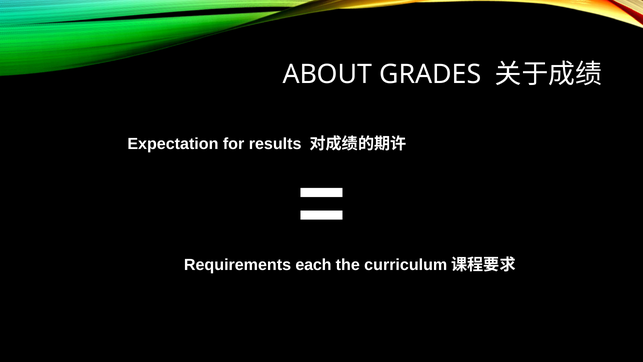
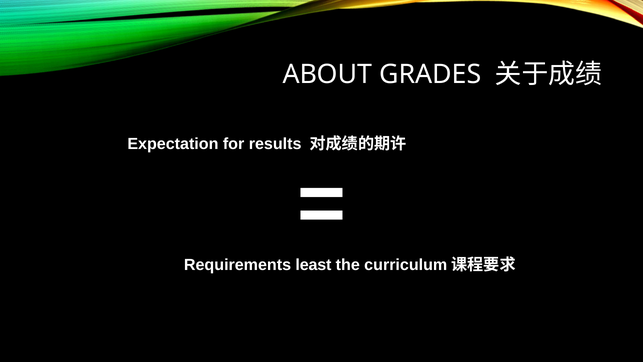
each: each -> least
